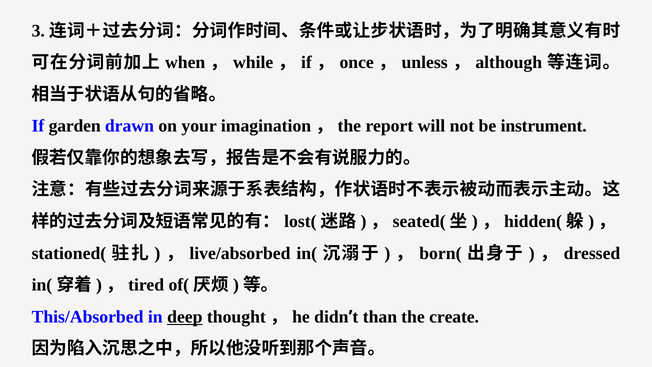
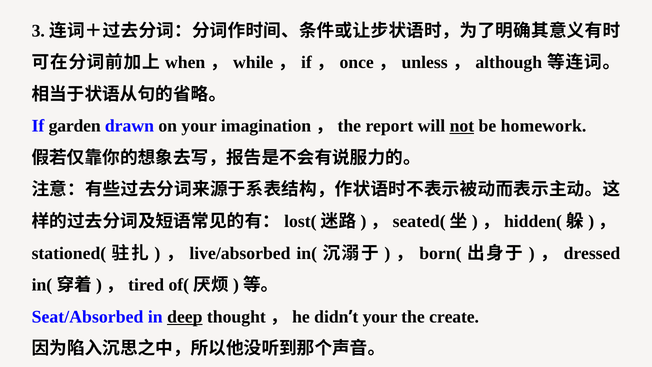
not underline: none -> present
instrument: instrument -> homework
This/Absorbed: This/Absorbed -> Seat/Absorbed
than at (380, 317): than -> your
